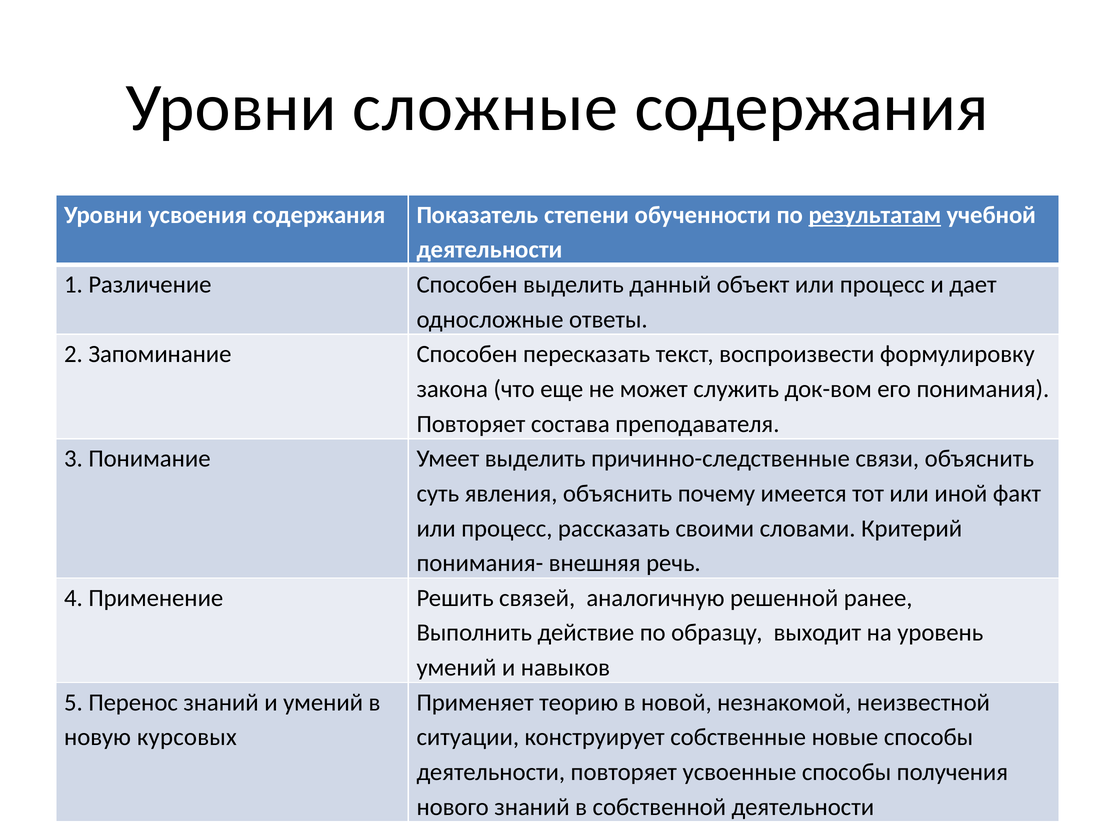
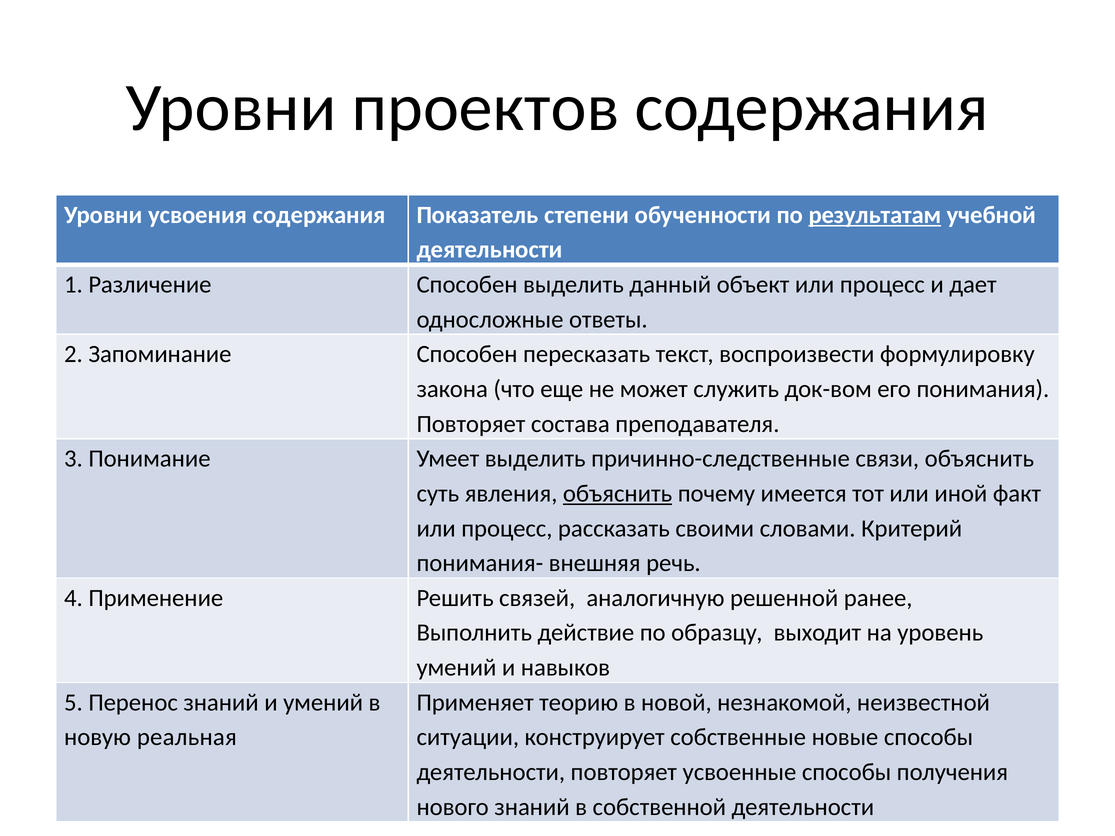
сложные: сложные -> проектов
объяснить at (618, 494) underline: none -> present
курсовых: курсовых -> реальная
